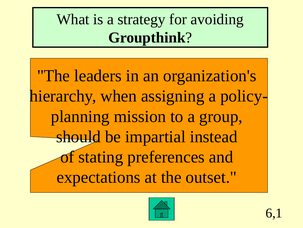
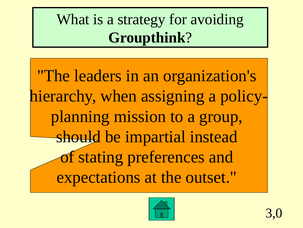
6,1: 6,1 -> 3,0
